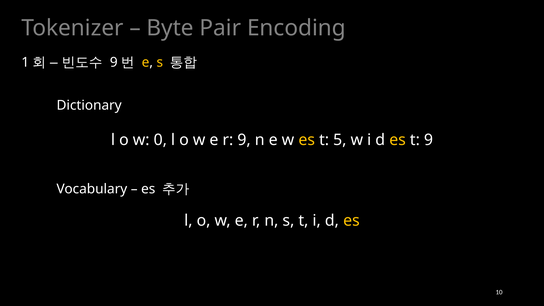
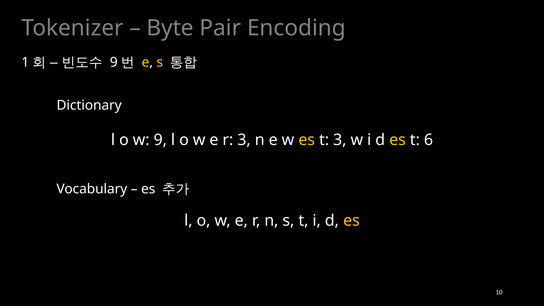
w 0: 0 -> 9
r 9: 9 -> 3
t 5: 5 -> 3
t 9: 9 -> 6
